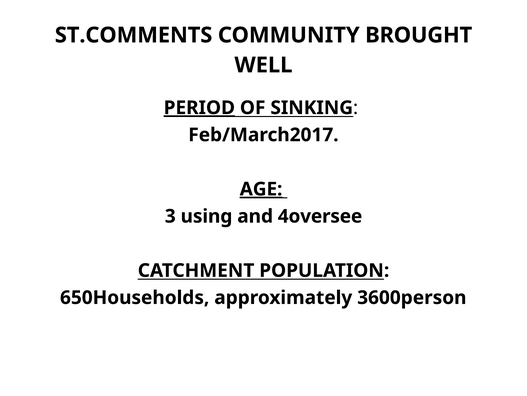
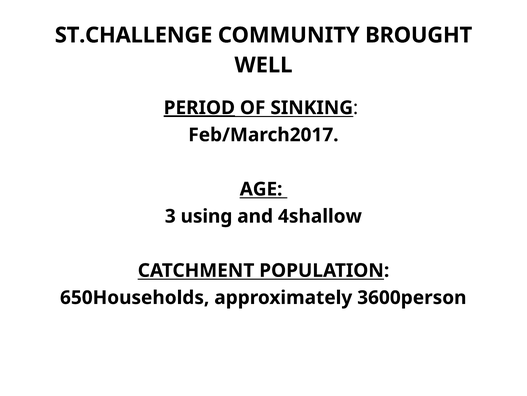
ST.COMMENTS: ST.COMMENTS -> ST.CHALLENGE
AGE underline: present -> none
4oversee: 4oversee -> 4shallow
